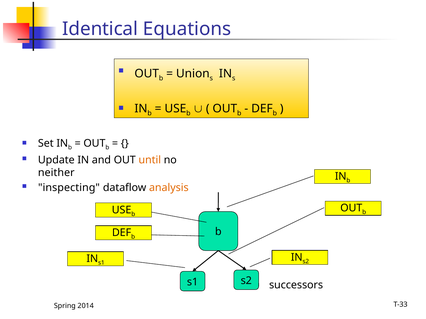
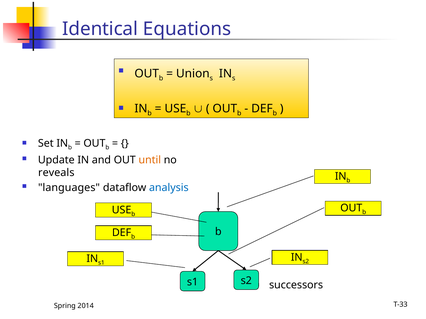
neither: neither -> reveals
inspecting: inspecting -> languages
analysis colour: orange -> blue
